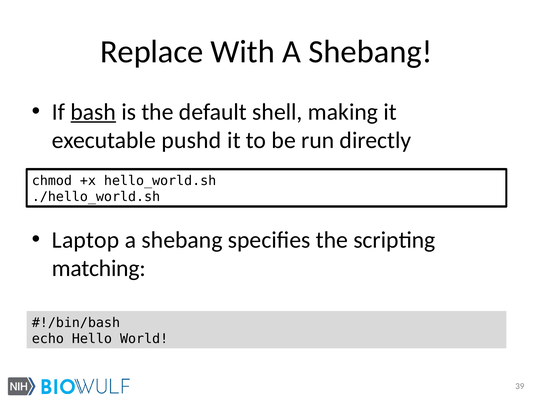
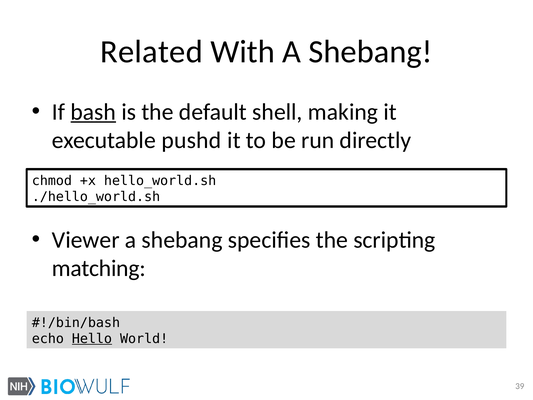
Replace: Replace -> Related
Laptop: Laptop -> Viewer
Hello underline: none -> present
